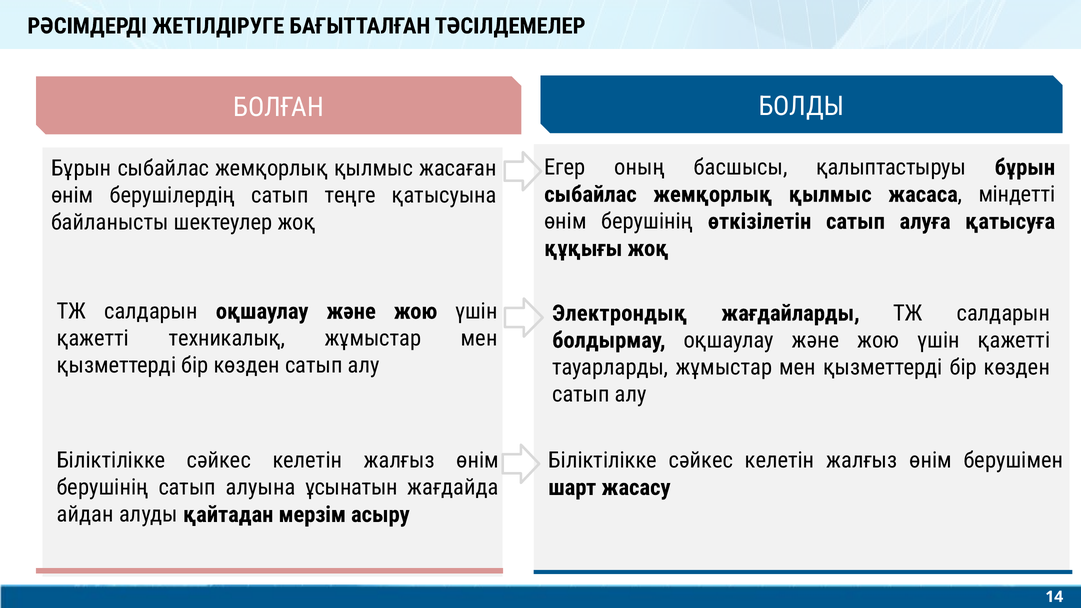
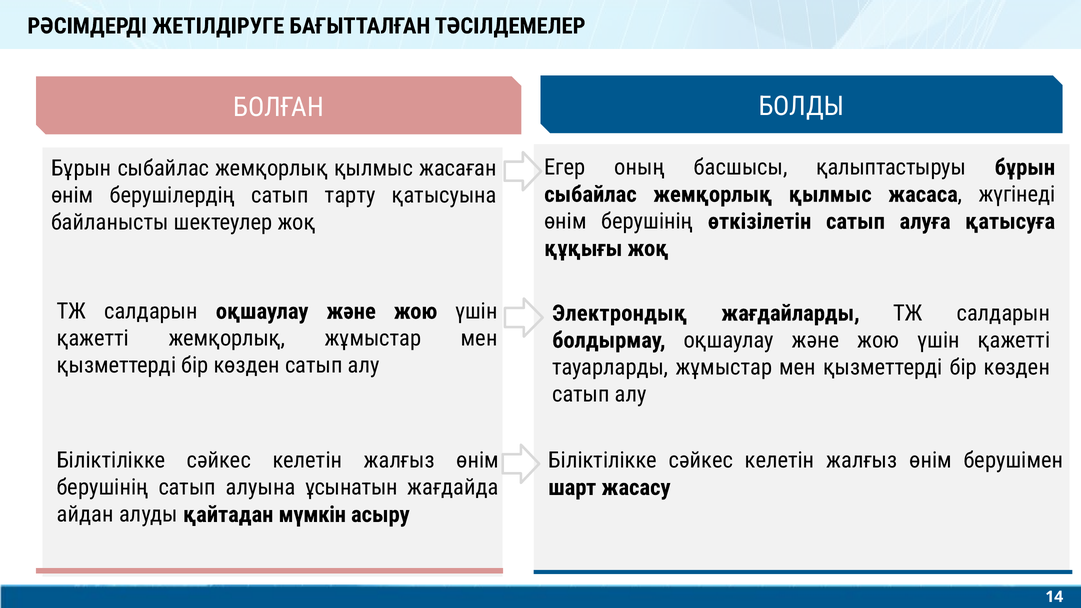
міндетті: міндетті -> жүгінеді
теңге: теңге -> тарту
қажетті техникалық: техникалық -> жемқорлық
мерзім: мерзім -> мүмкін
